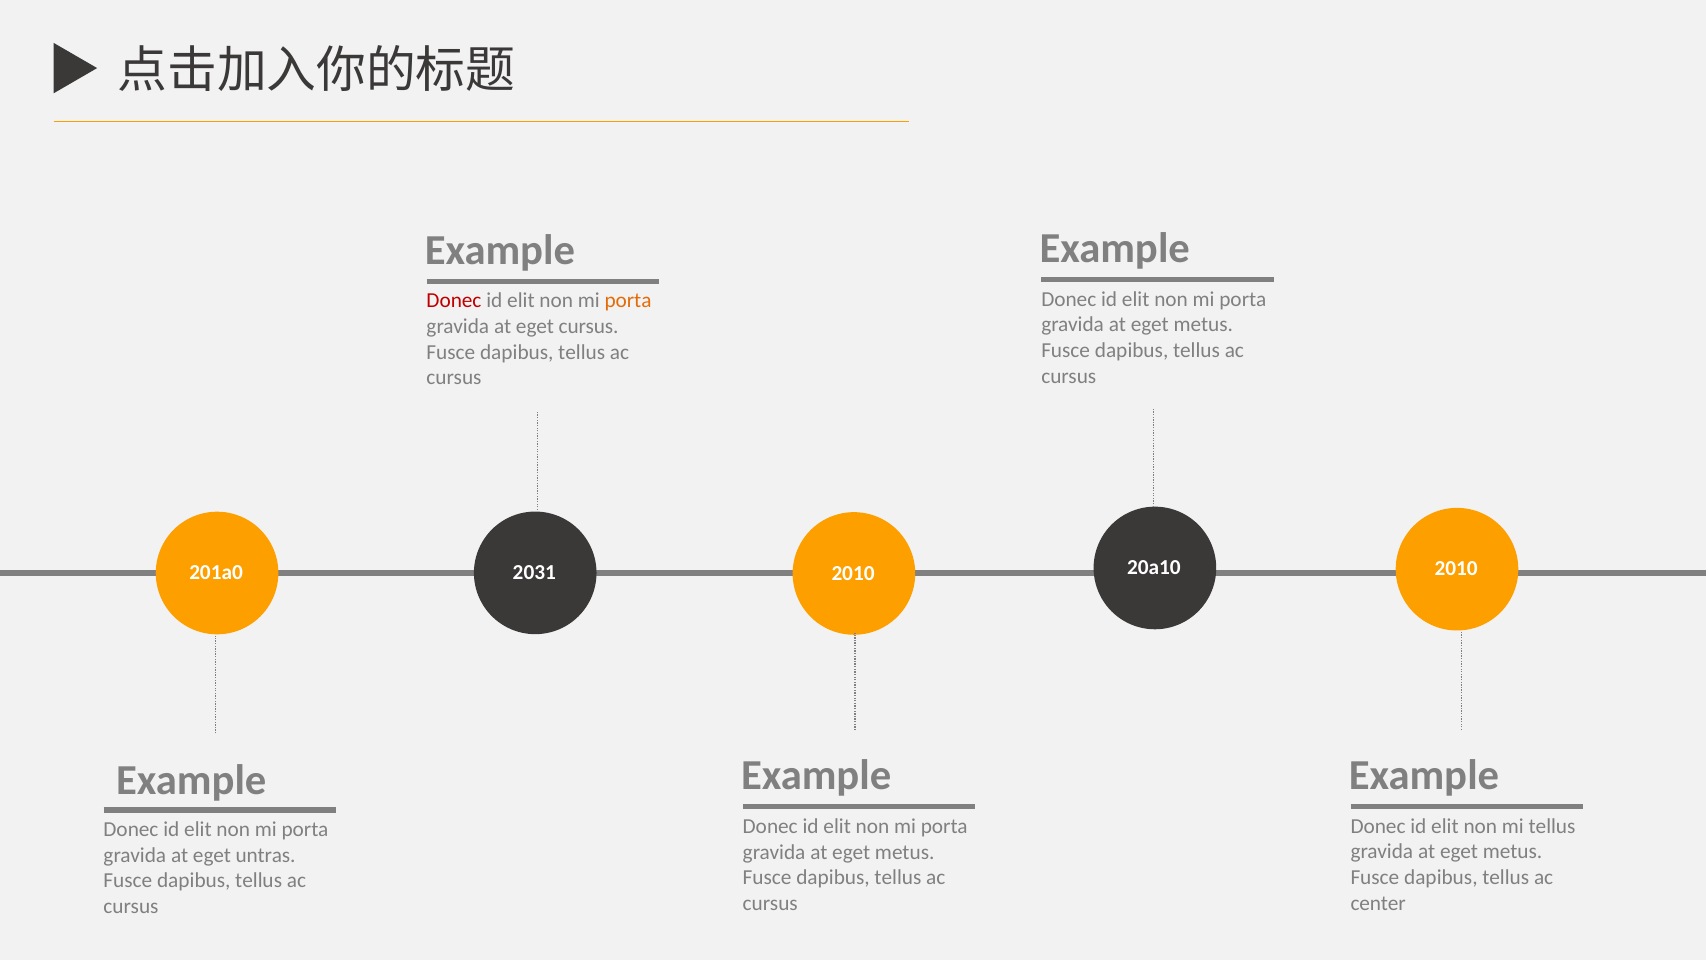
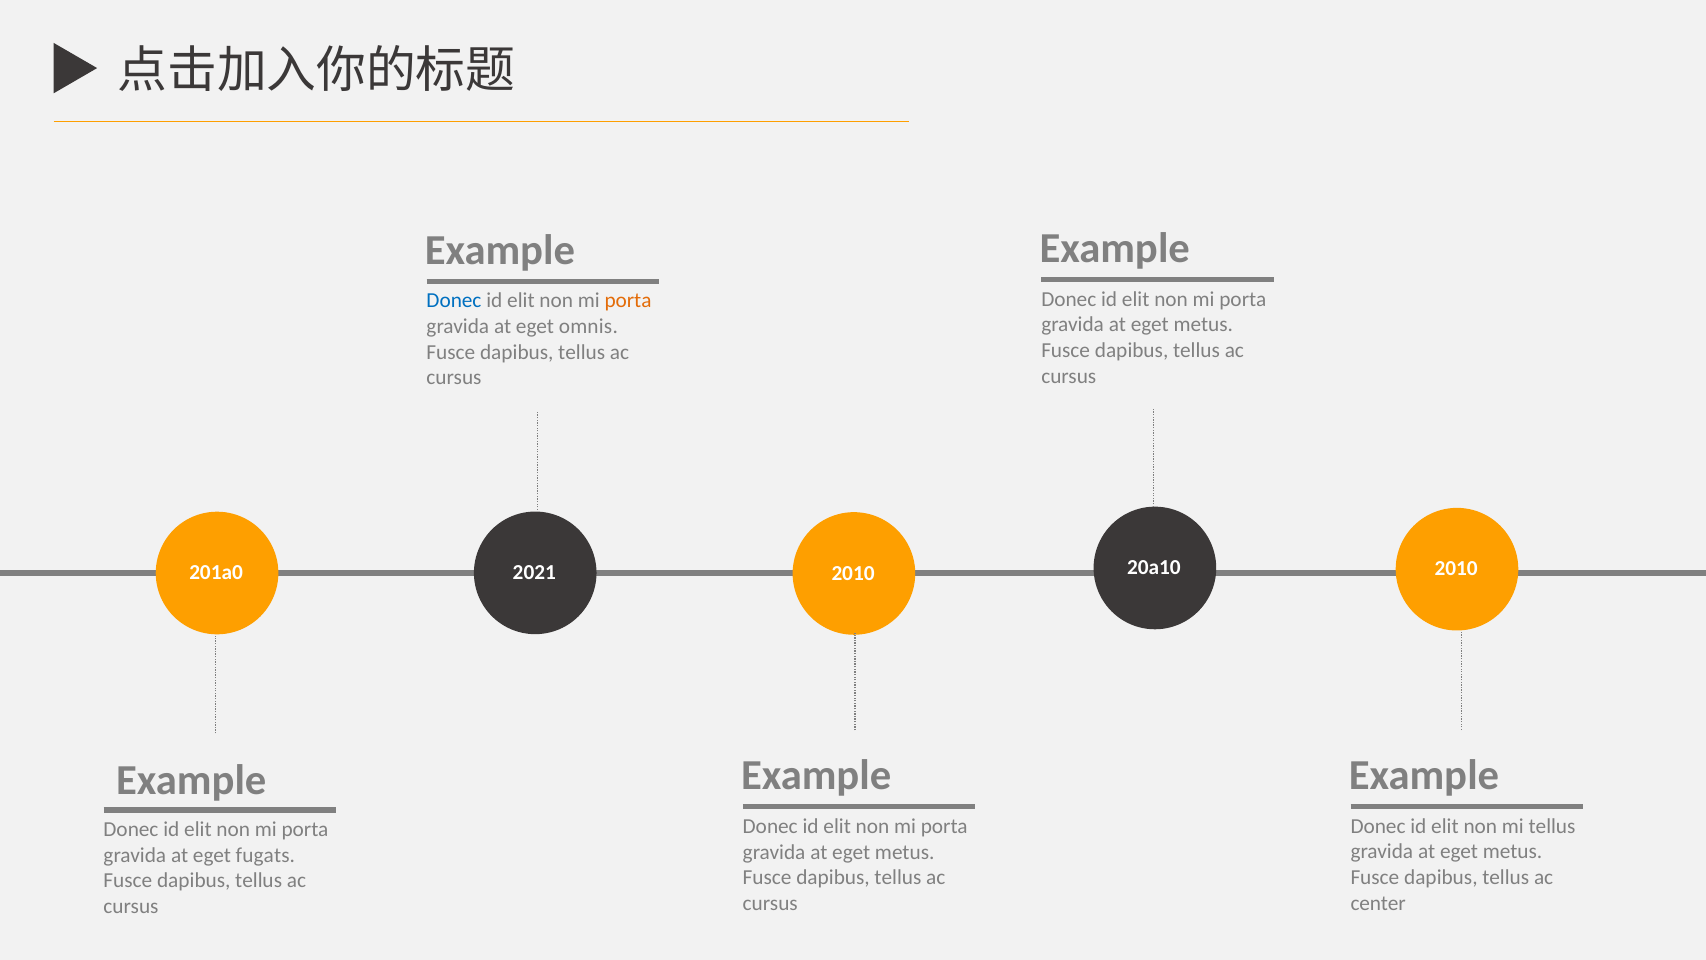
Donec at (454, 301) colour: red -> blue
eget cursus: cursus -> omnis
2031: 2031 -> 2021
untras: untras -> fugats
